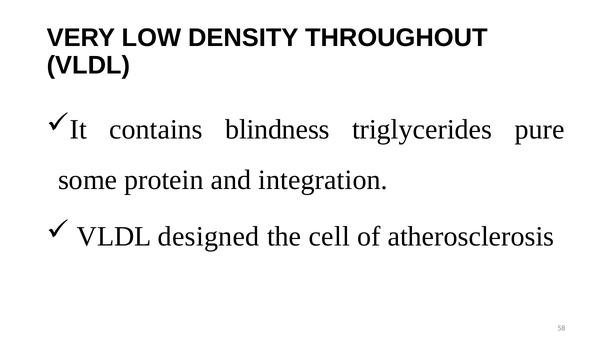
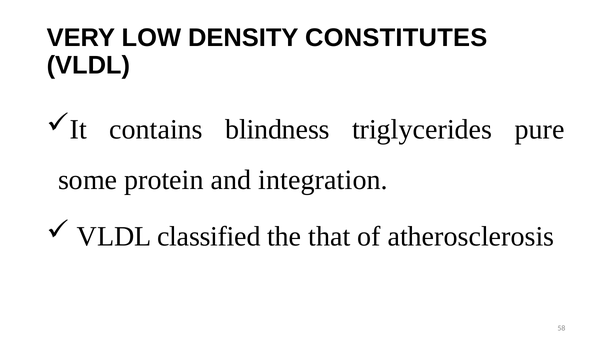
THROUGHOUT: THROUGHOUT -> CONSTITUTES
designed: designed -> classified
cell: cell -> that
